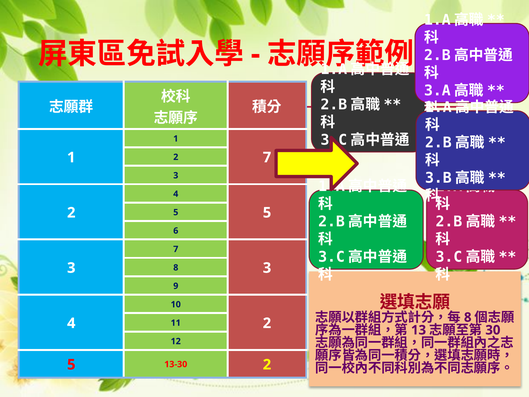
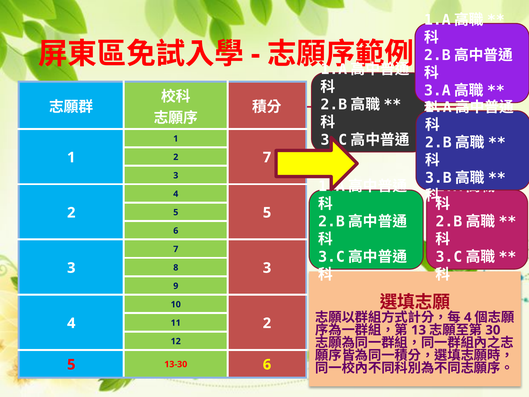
8 at (468, 317): 8 -> 4
13-30 2: 2 -> 6
